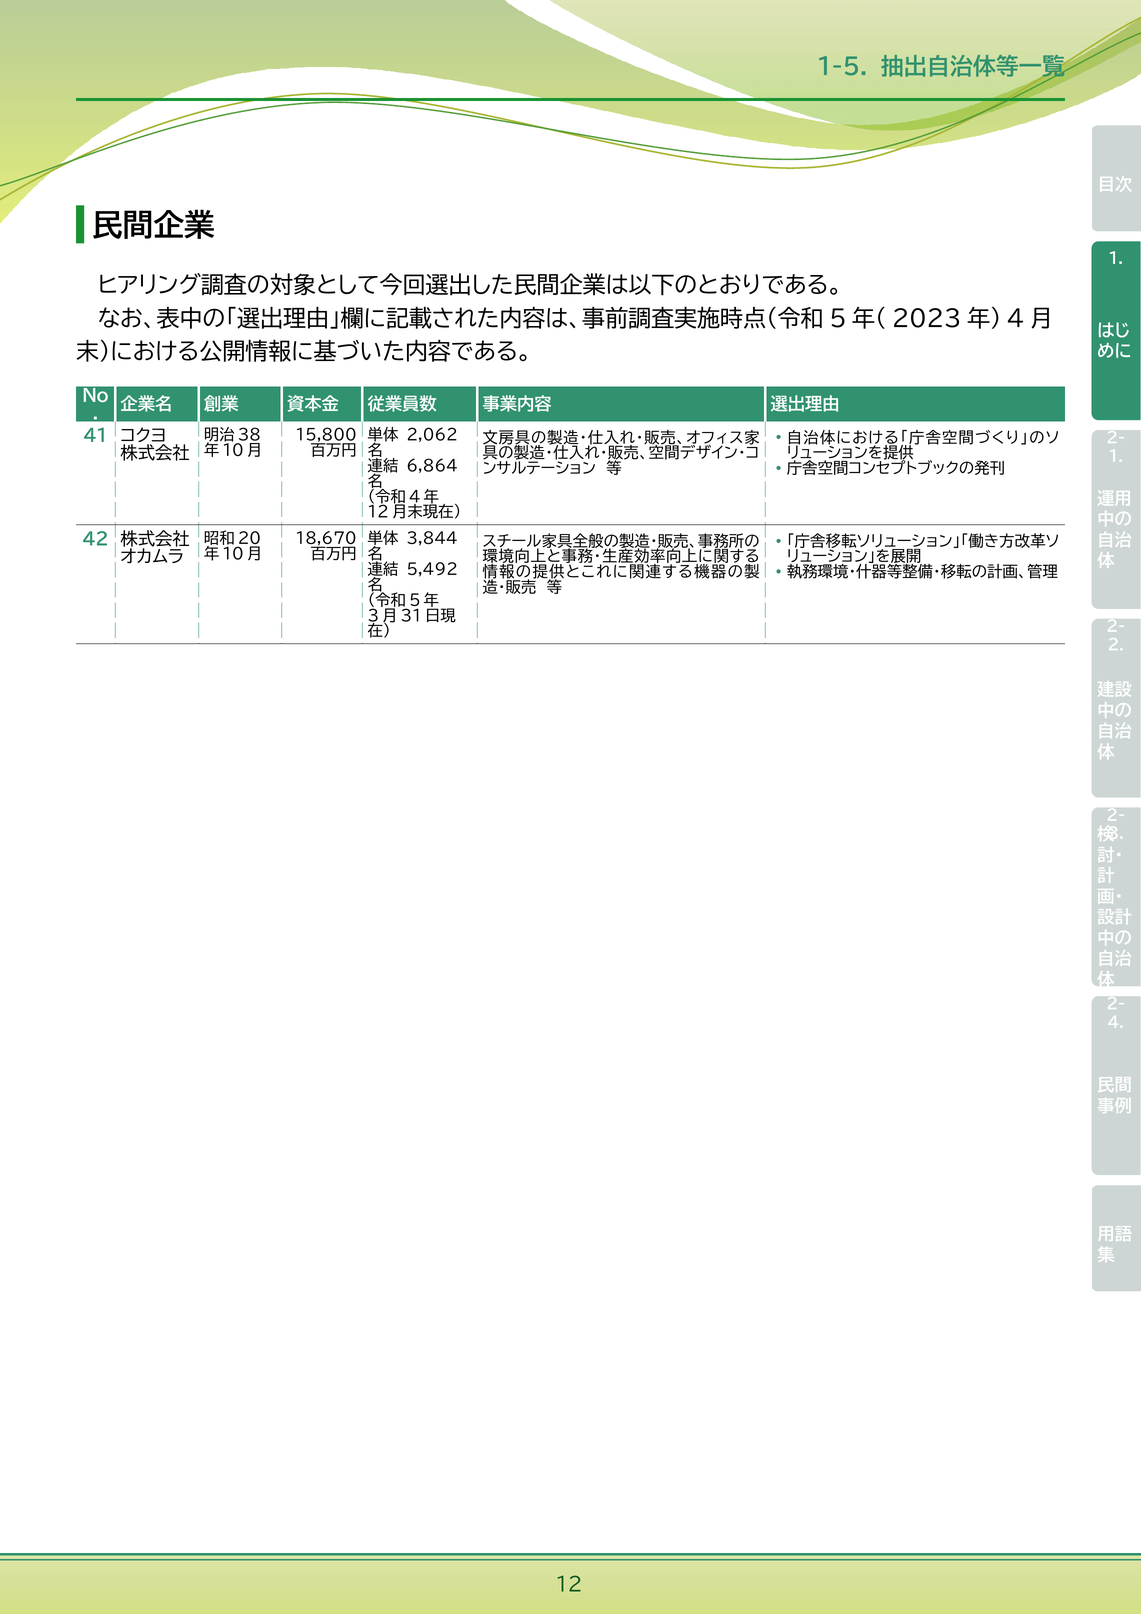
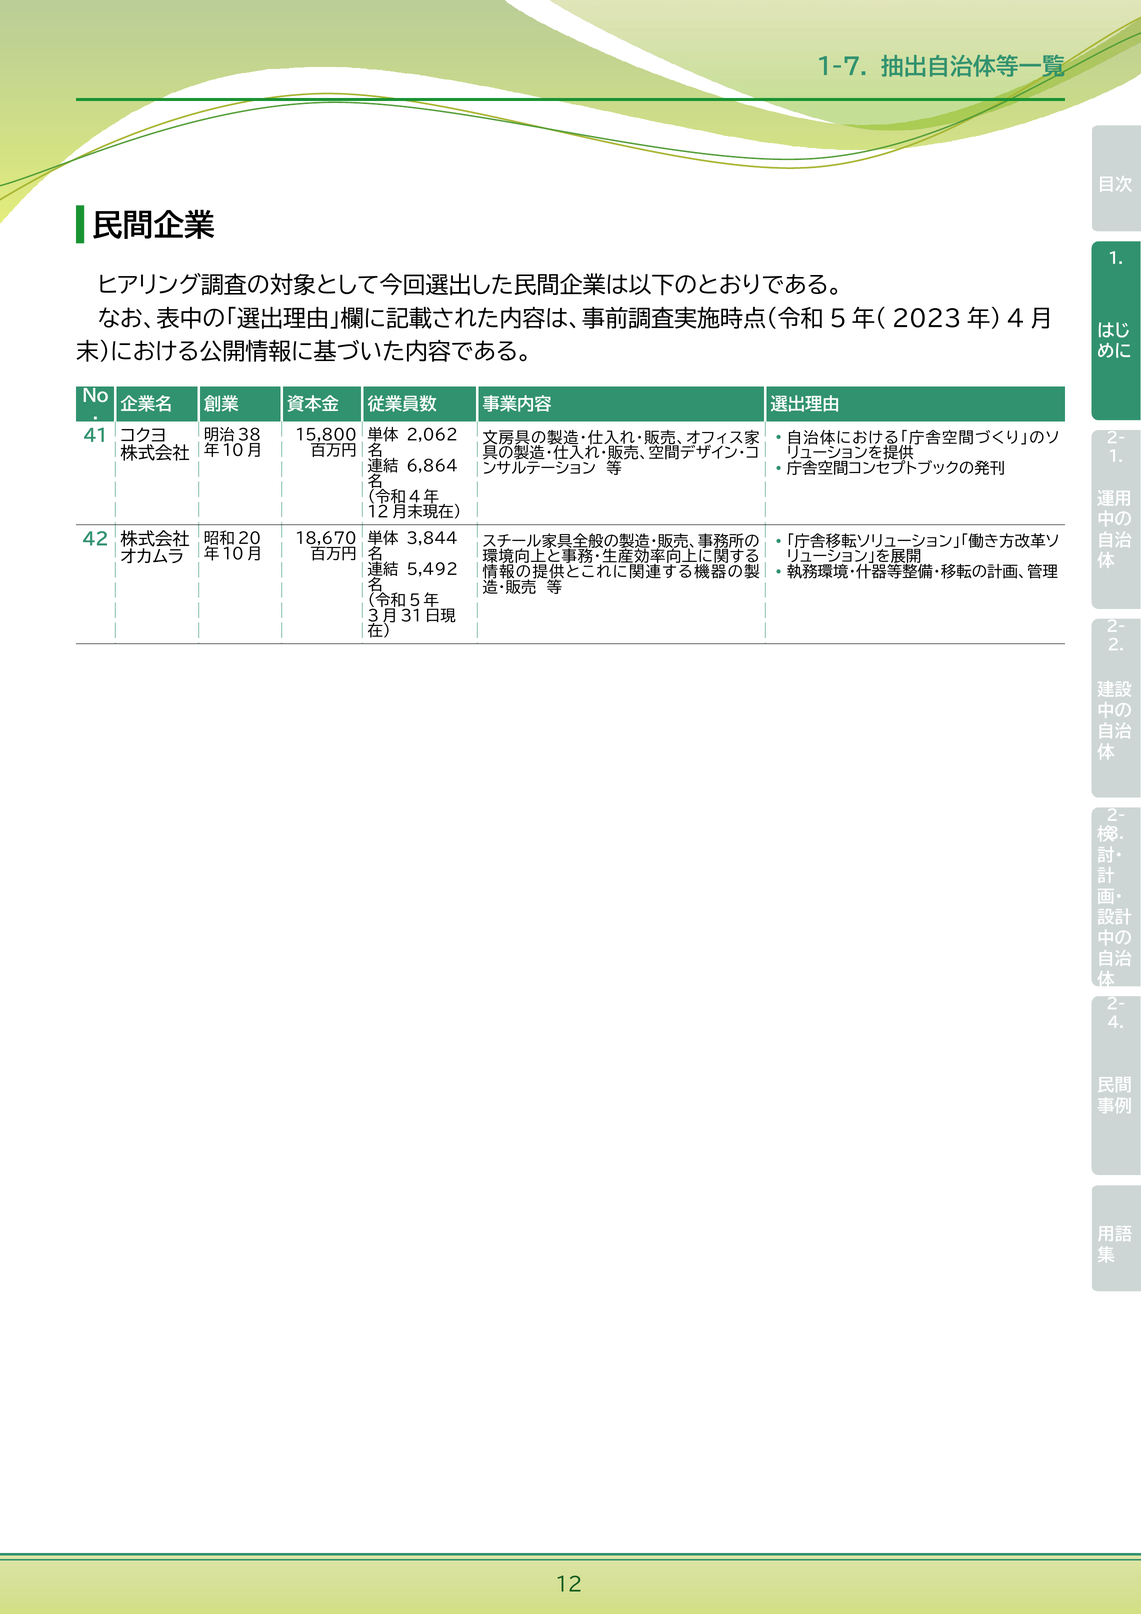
1-5: 1-5 -> 1-7
